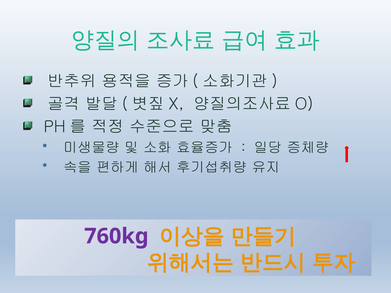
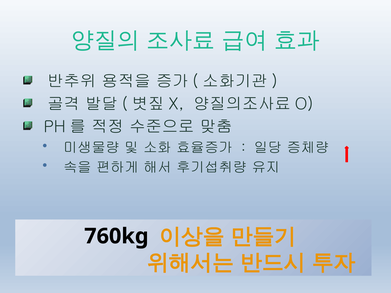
760kg colour: purple -> black
